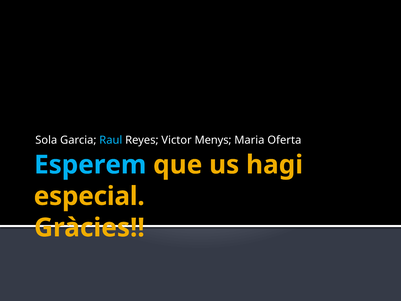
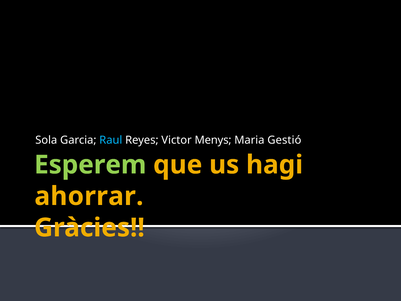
Oferta: Oferta -> Gestió
Esperem colour: light blue -> light green
especial: especial -> ahorrar
